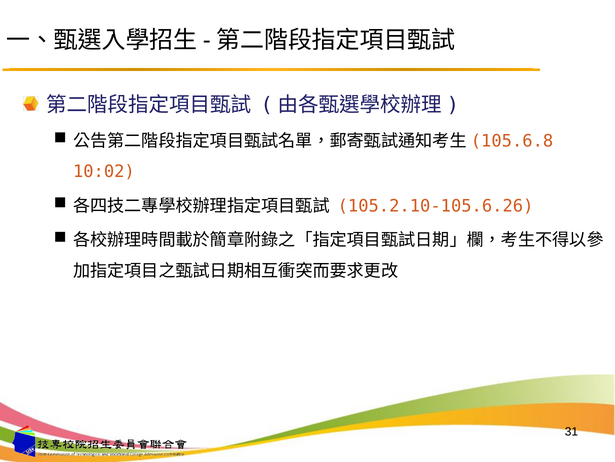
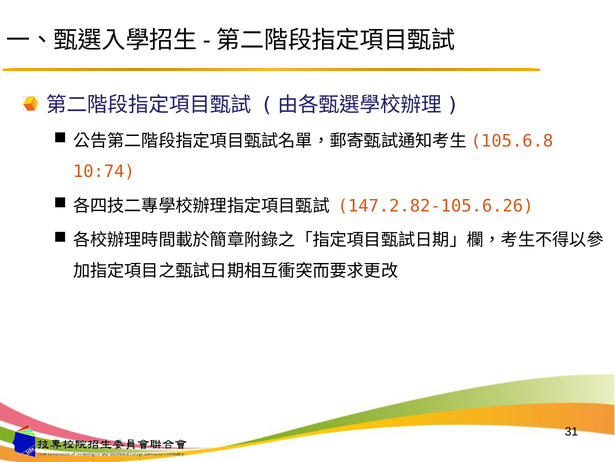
10:02: 10:02 -> 10:74
105.2.10-105.6.26: 105.2.10-105.6.26 -> 147.2.82-105.6.26
